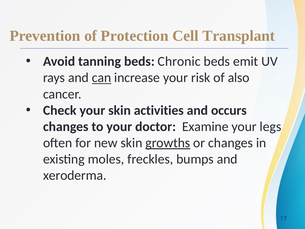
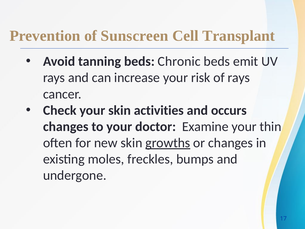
Protection: Protection -> Sunscreen
can underline: present -> none
of also: also -> rays
legs: legs -> thin
xeroderma: xeroderma -> undergone
